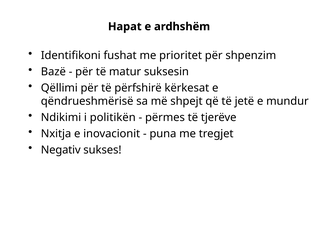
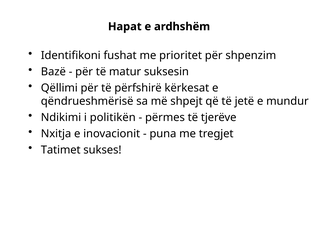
Negativ: Negativ -> Tatimet
